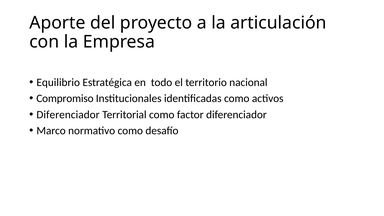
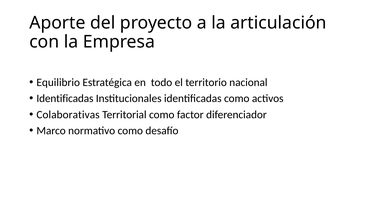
Compromiso at (65, 98): Compromiso -> Identificadas
Diferenciador at (68, 115): Diferenciador -> Colaborativas
